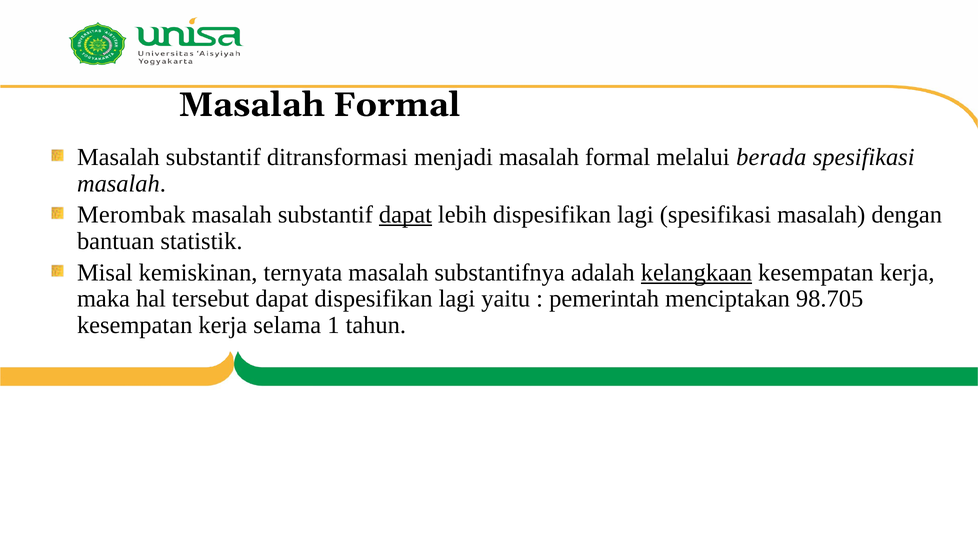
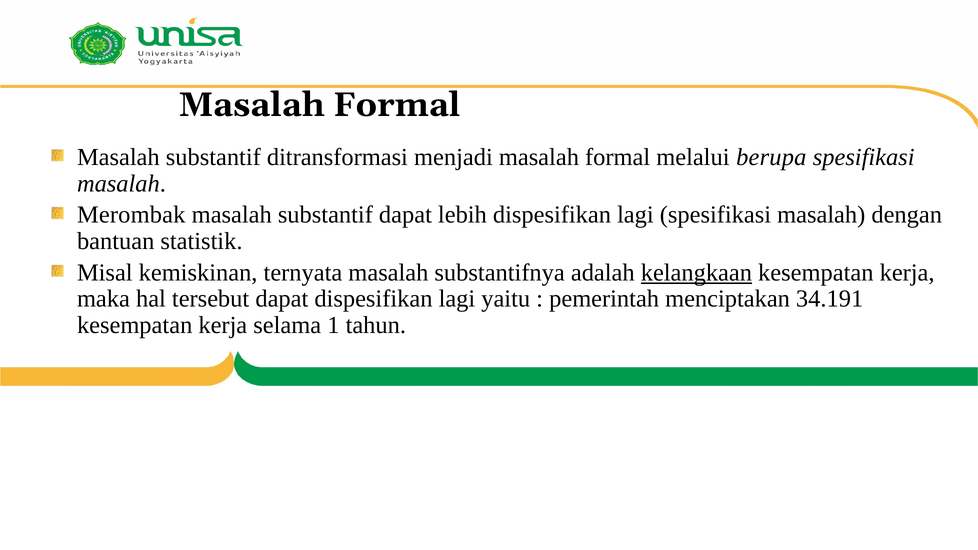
berada: berada -> berupa
dapat at (405, 215) underline: present -> none
98.705: 98.705 -> 34.191
